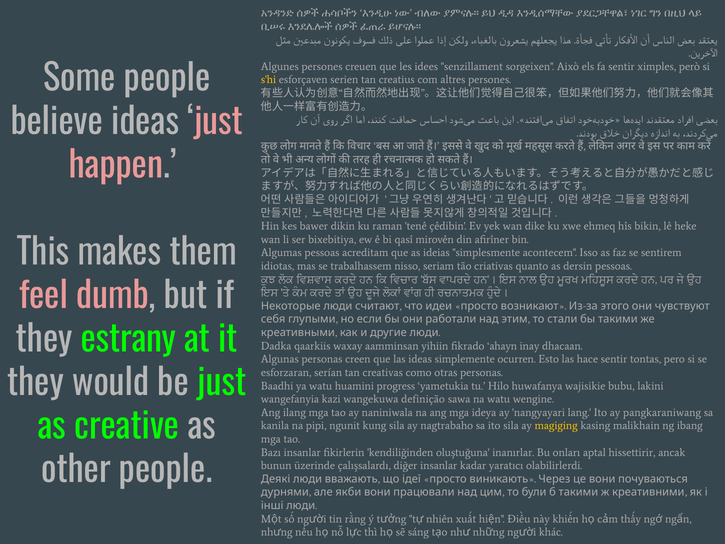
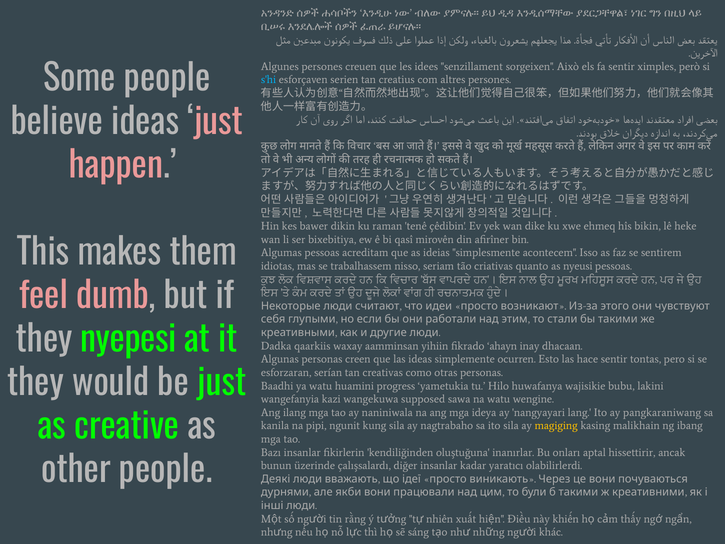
s'hi colour: yellow -> light blue
dersin: dersin -> nyeusi
estrany: estrany -> nyepesi
definição: definição -> supposed
